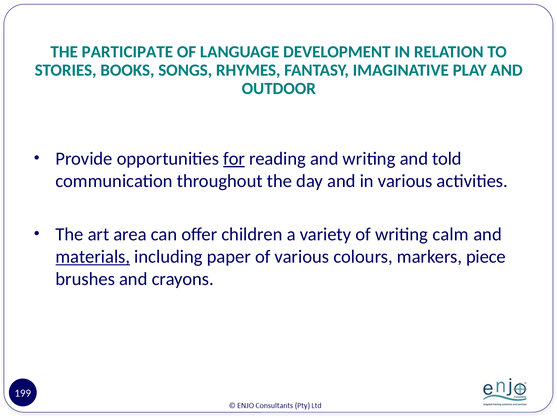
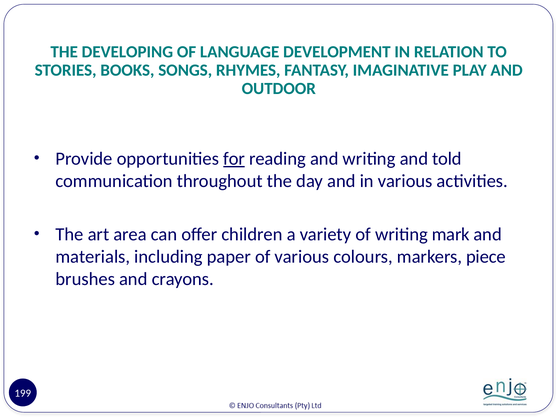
PARTICIPATE: PARTICIPATE -> DEVELOPING
calm: calm -> mark
materials underline: present -> none
